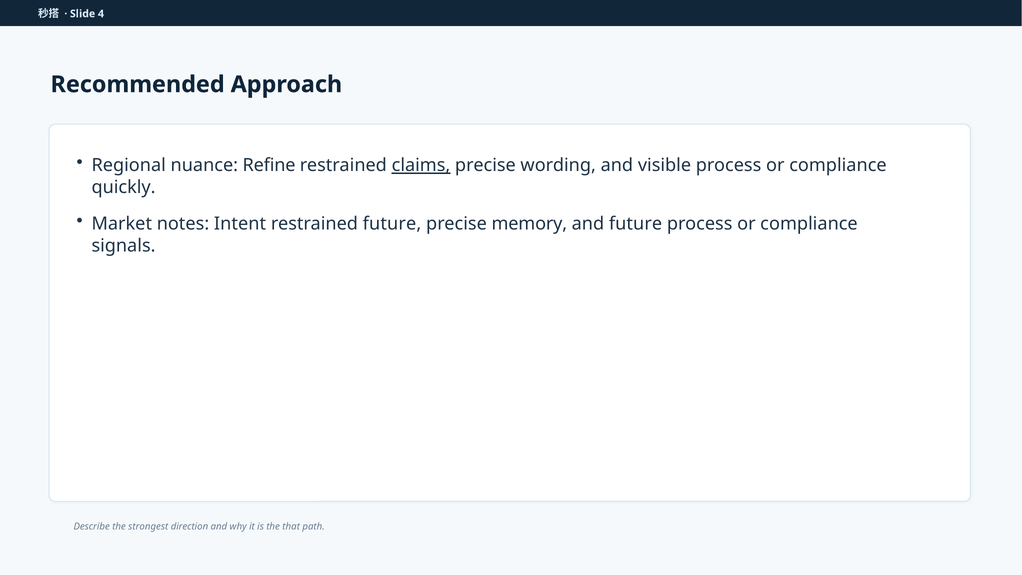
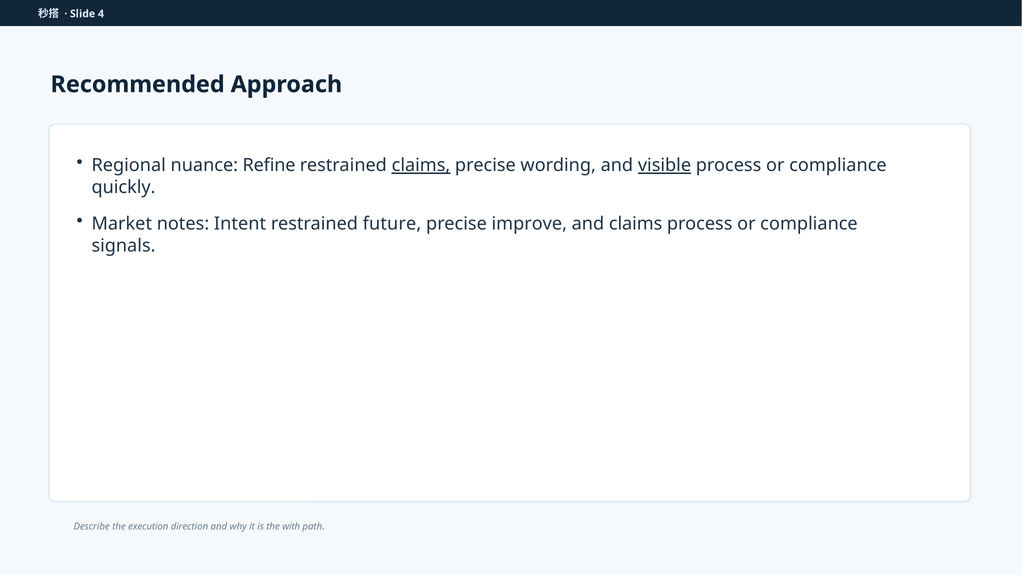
visible underline: none -> present
memory: memory -> improve
and future: future -> claims
strongest: strongest -> execution
that: that -> with
